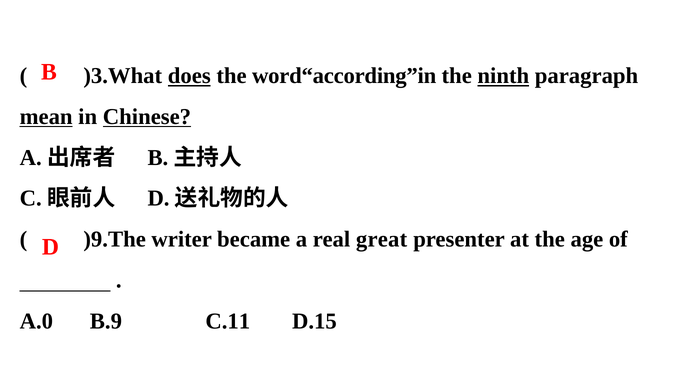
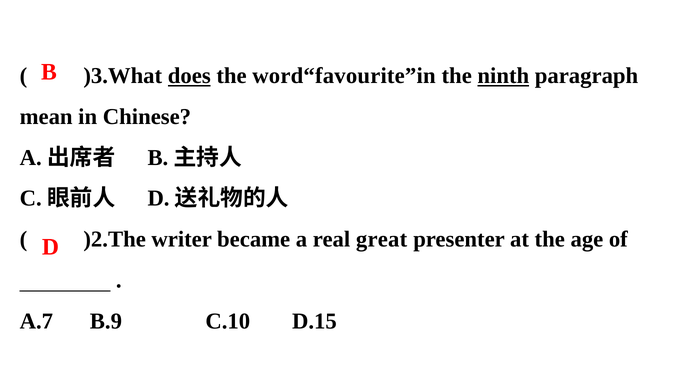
word“according”in: word“according”in -> word“favourite”in
mean underline: present -> none
Chinese underline: present -> none
)9.The: )9.The -> )2.The
A.0: A.0 -> A.7
C.11: C.11 -> C.10
